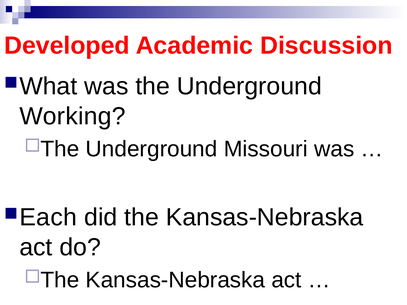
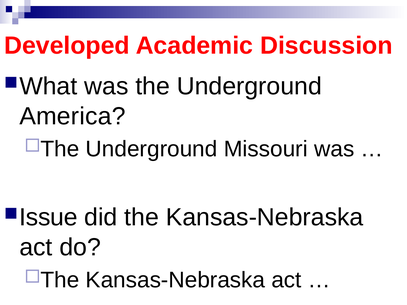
Working: Working -> America
Each: Each -> Issue
